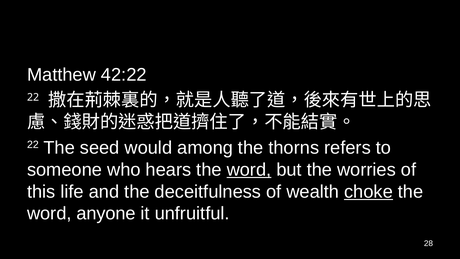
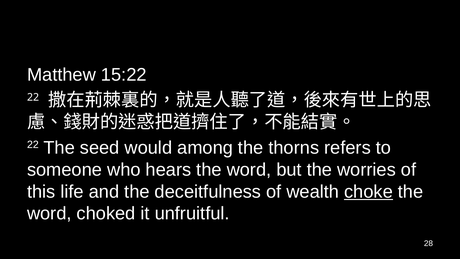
42:22: 42:22 -> 15:22
word at (249, 170) underline: present -> none
anyone: anyone -> choked
